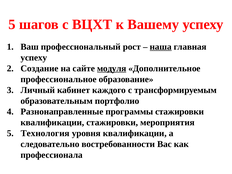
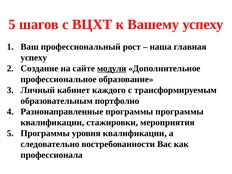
наша underline: present -> none
программы стажировки: стажировки -> программы
5 Технология: Технология -> Программы
